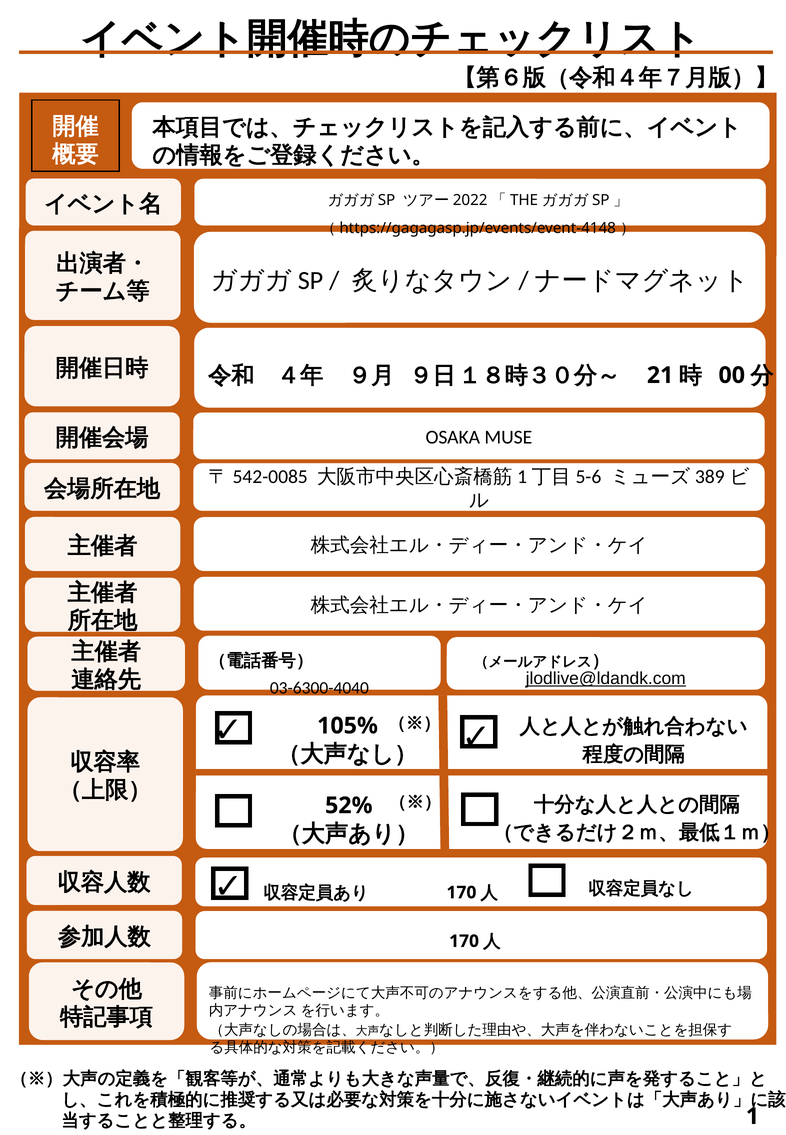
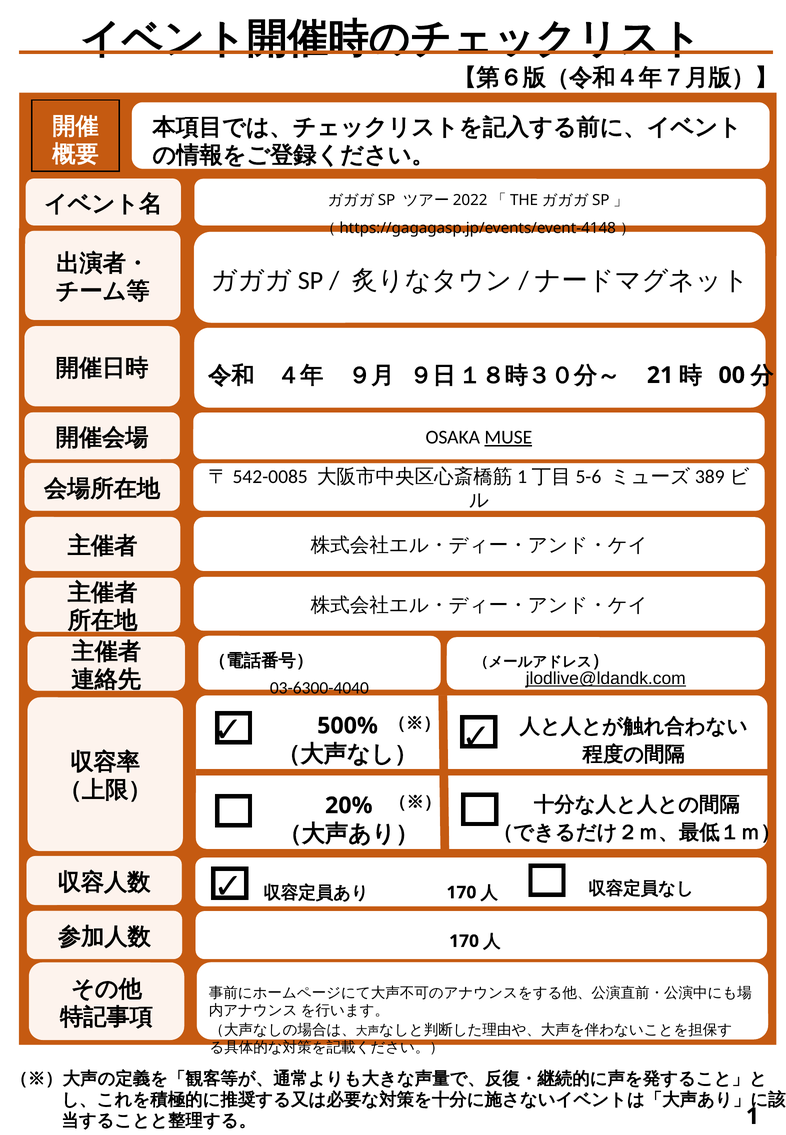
MUSE underline: none -> present
105%: 105% -> 500%
52%: 52% -> 20%
